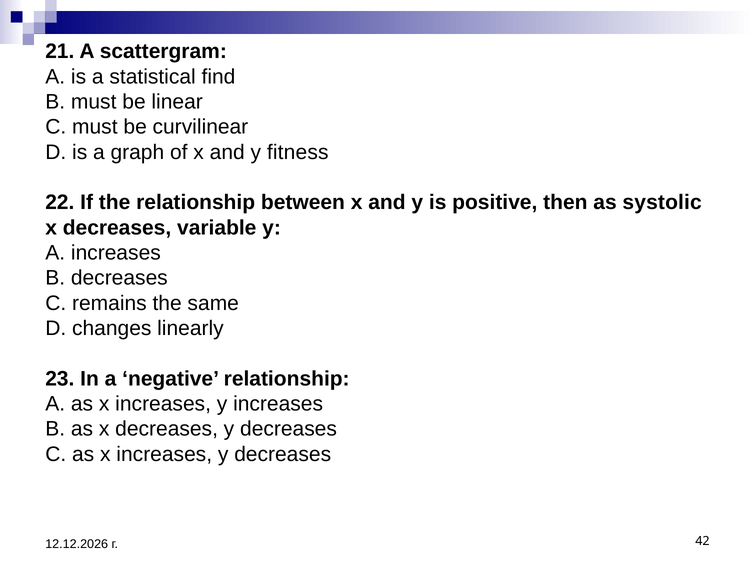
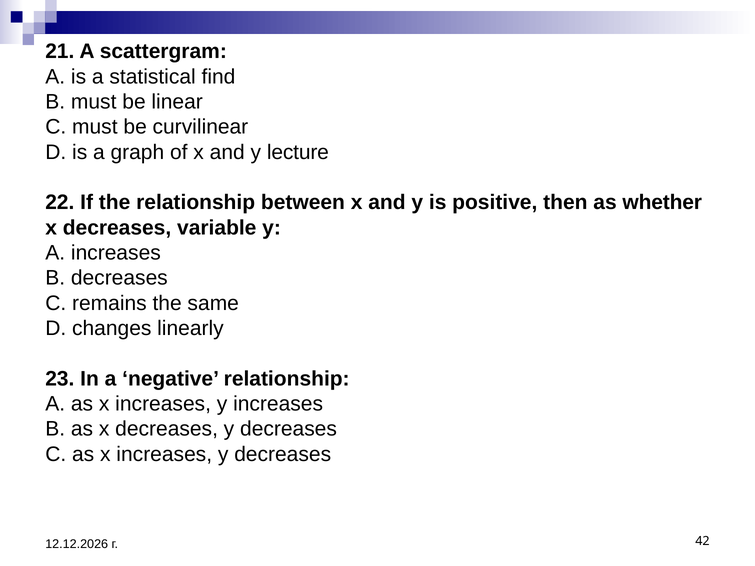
fitness: fitness -> lecture
systolic: systolic -> whether
